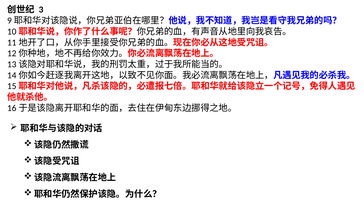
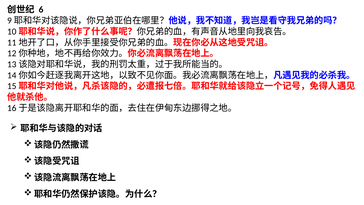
3: 3 -> 6
